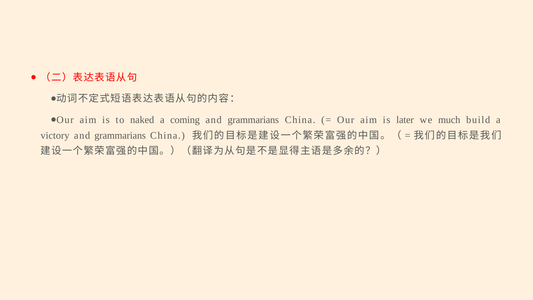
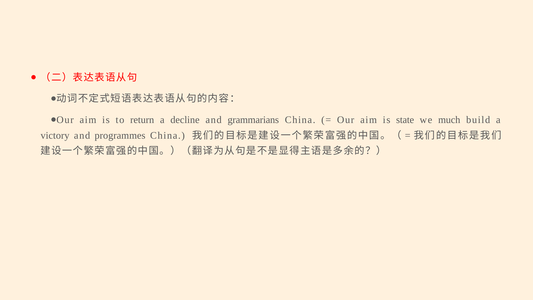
naked: naked -> return
coming: coming -> decline
later: later -> state
grammarians at (120, 135): grammarians -> programmes
